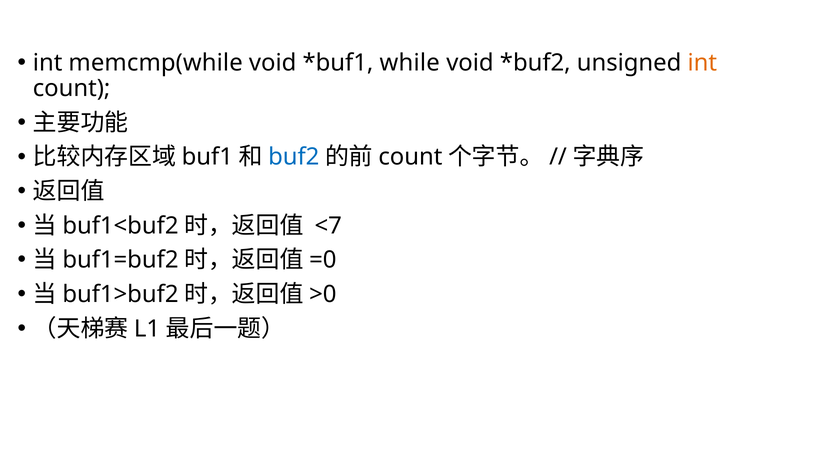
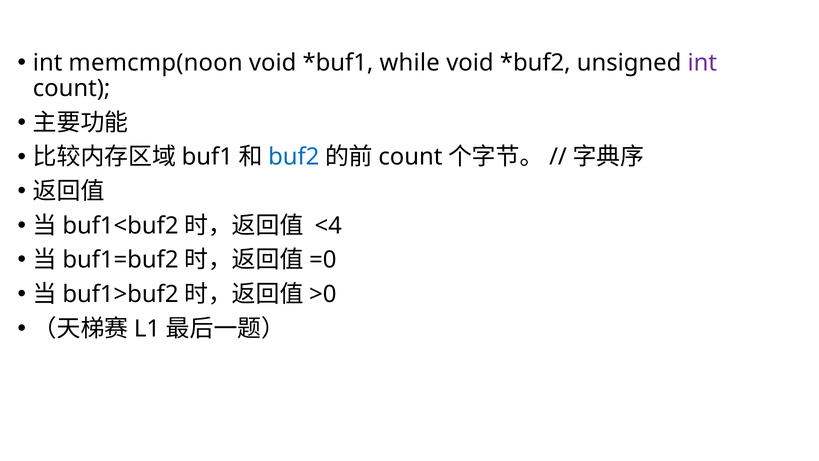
memcmp(while: memcmp(while -> memcmp(noon
int at (702, 63) colour: orange -> purple
<7: <7 -> <4
